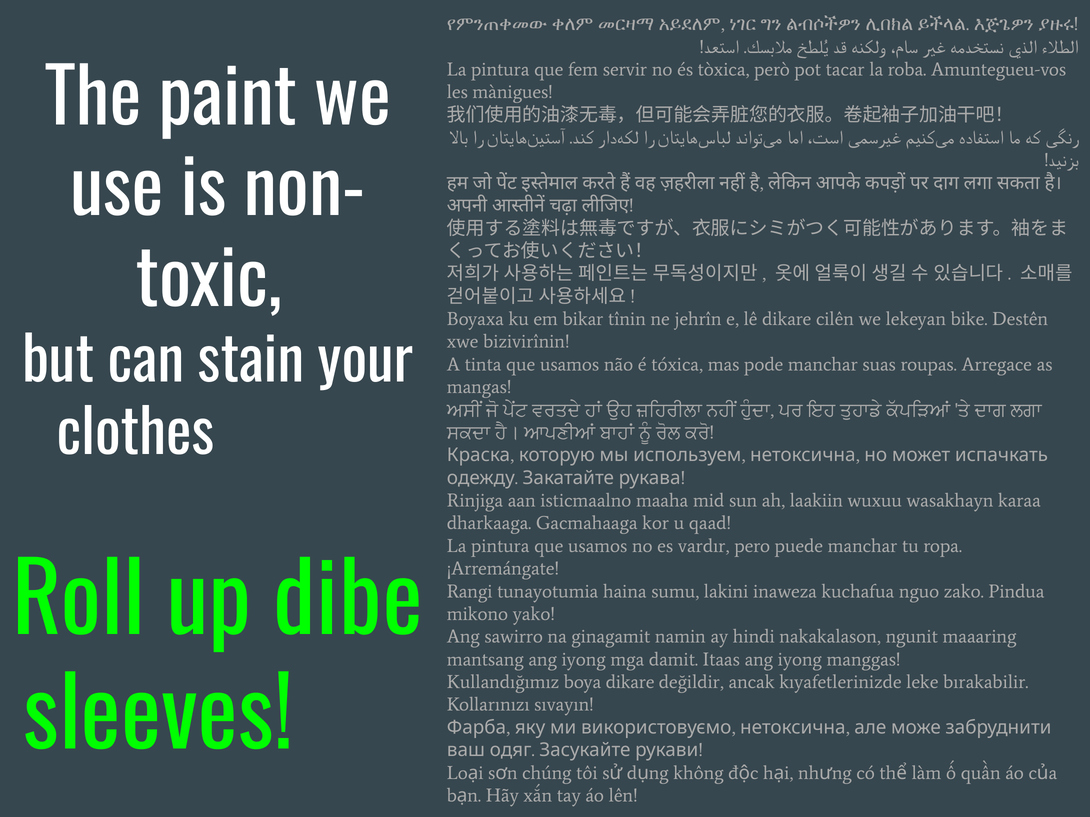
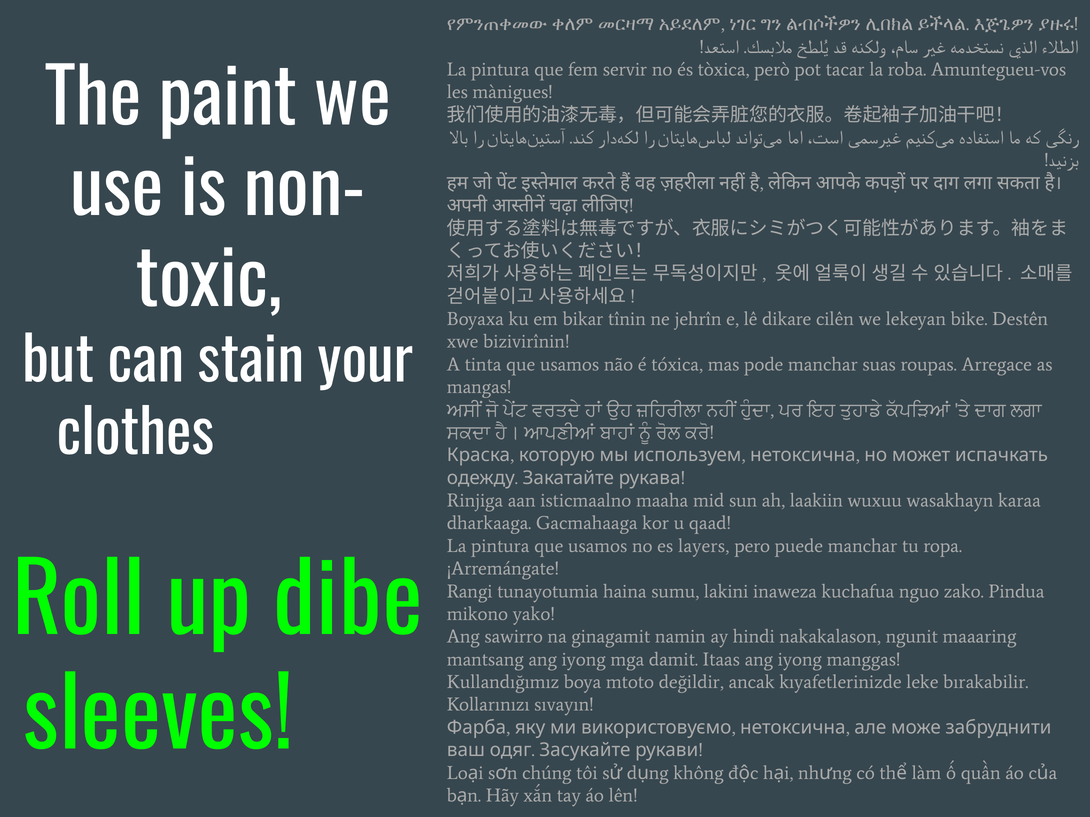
vardır: vardır -> layers
boya dikare: dikare -> mtoto
